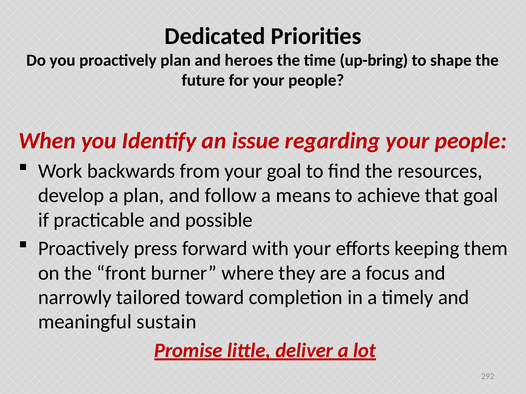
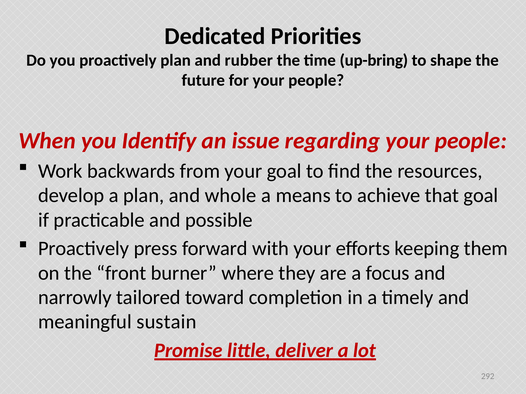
heroes: heroes -> rubber
follow: follow -> whole
